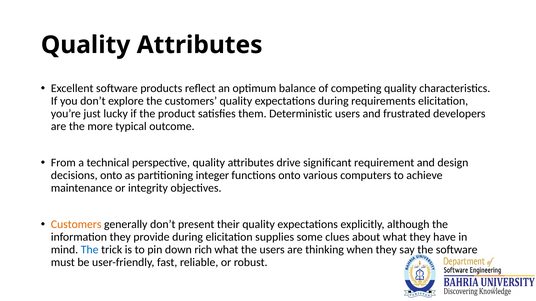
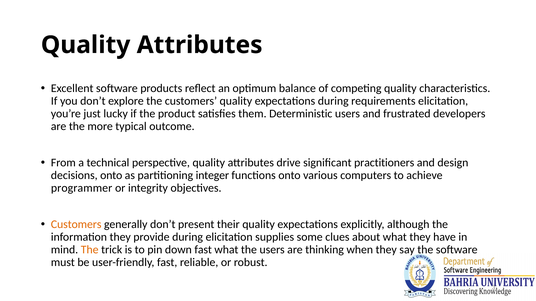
requirement: requirement -> practitioners
maintenance: maintenance -> programmer
The at (90, 250) colour: blue -> orange
down rich: rich -> fast
